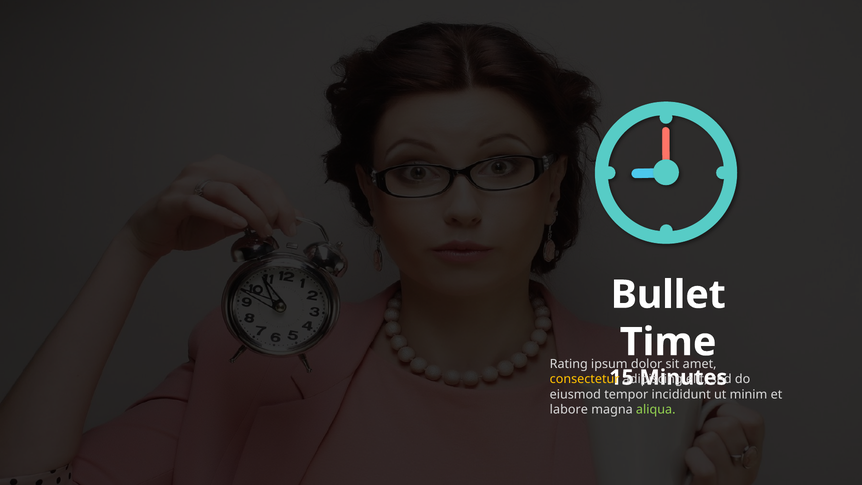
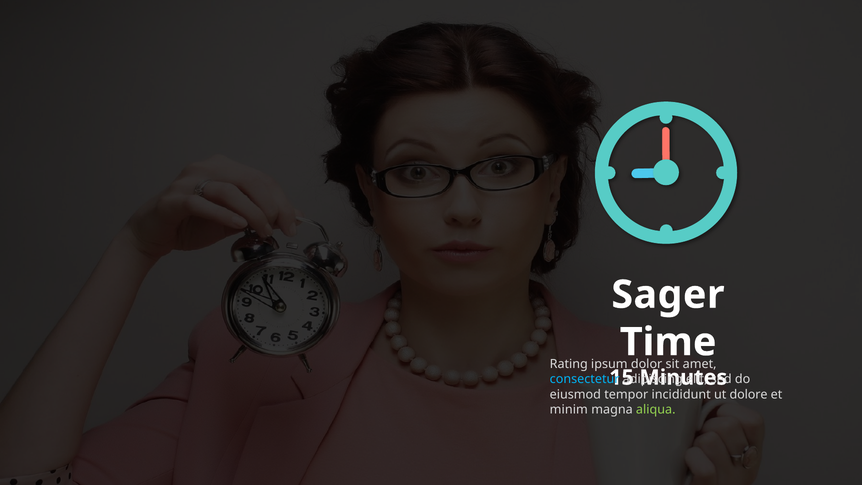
Bullet: Bullet -> Sager
consectetur colour: yellow -> light blue
minim: minim -> dolore
labore: labore -> minim
